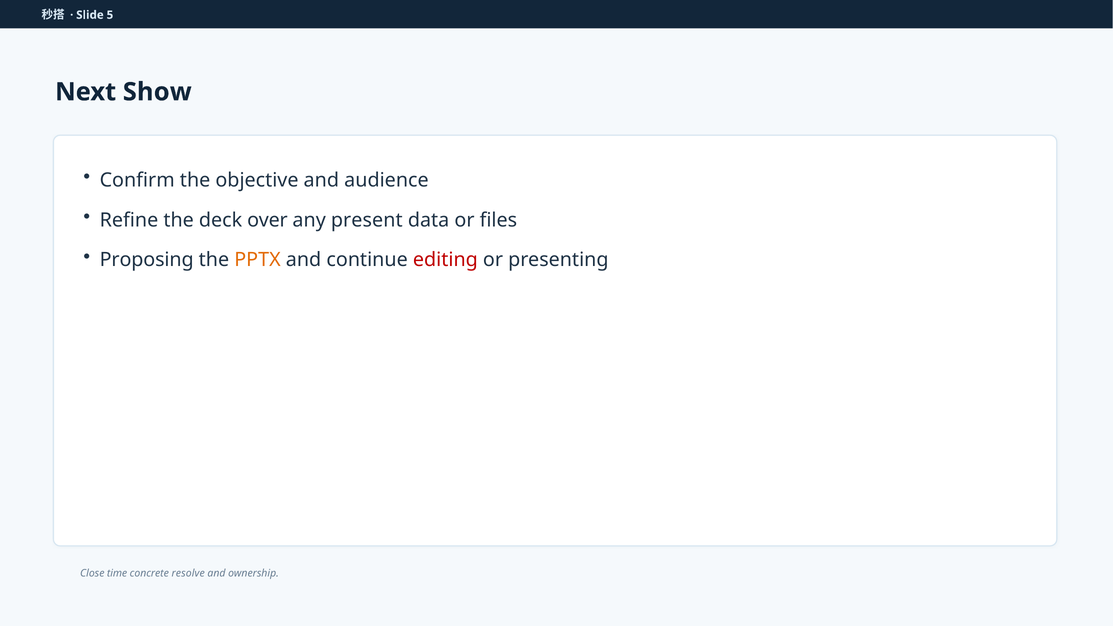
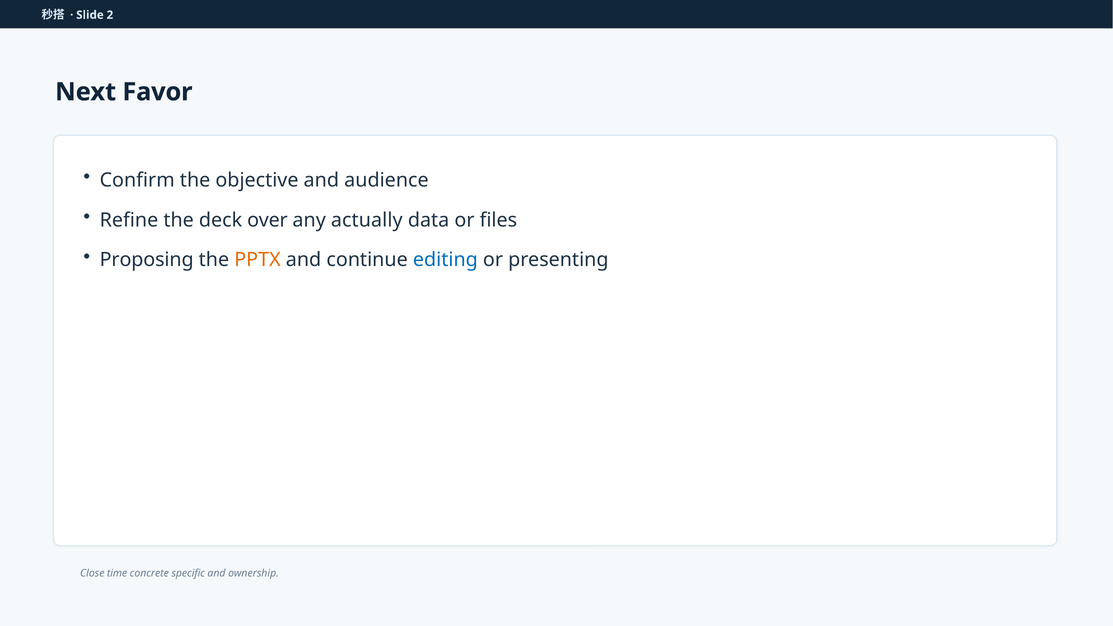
5: 5 -> 2
Show: Show -> Favor
present: present -> actually
editing colour: red -> blue
resolve: resolve -> specific
